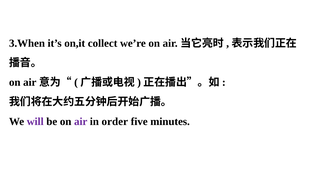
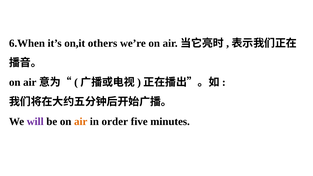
3.When: 3.When -> 6.When
collect: collect -> others
air colour: purple -> orange
